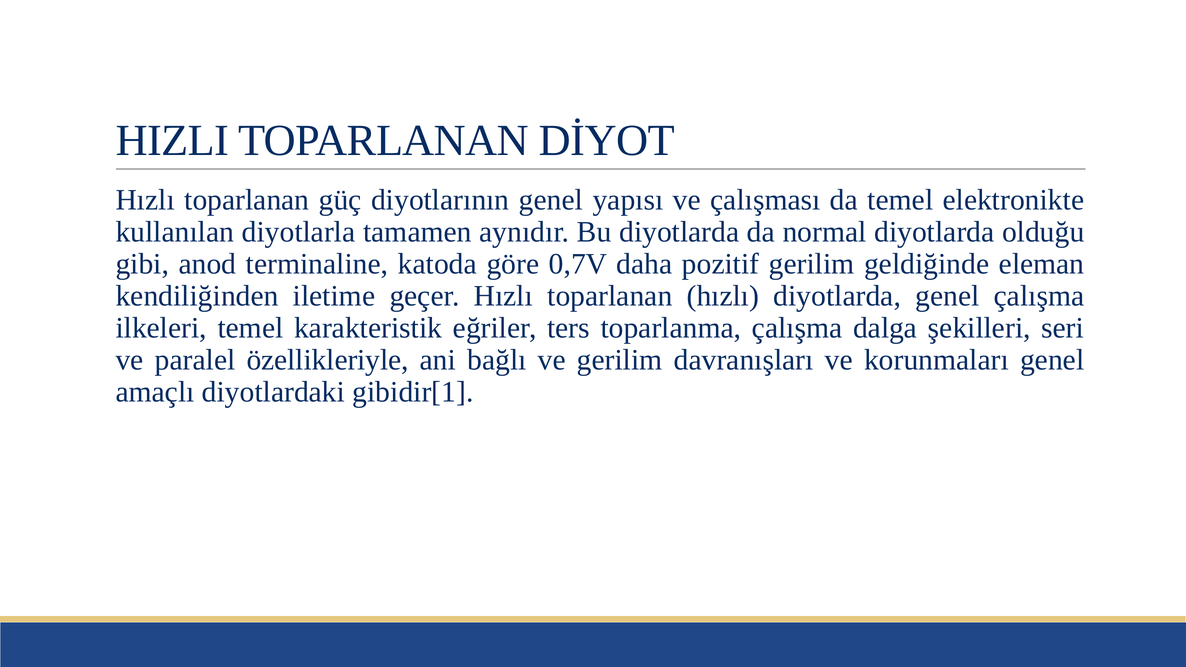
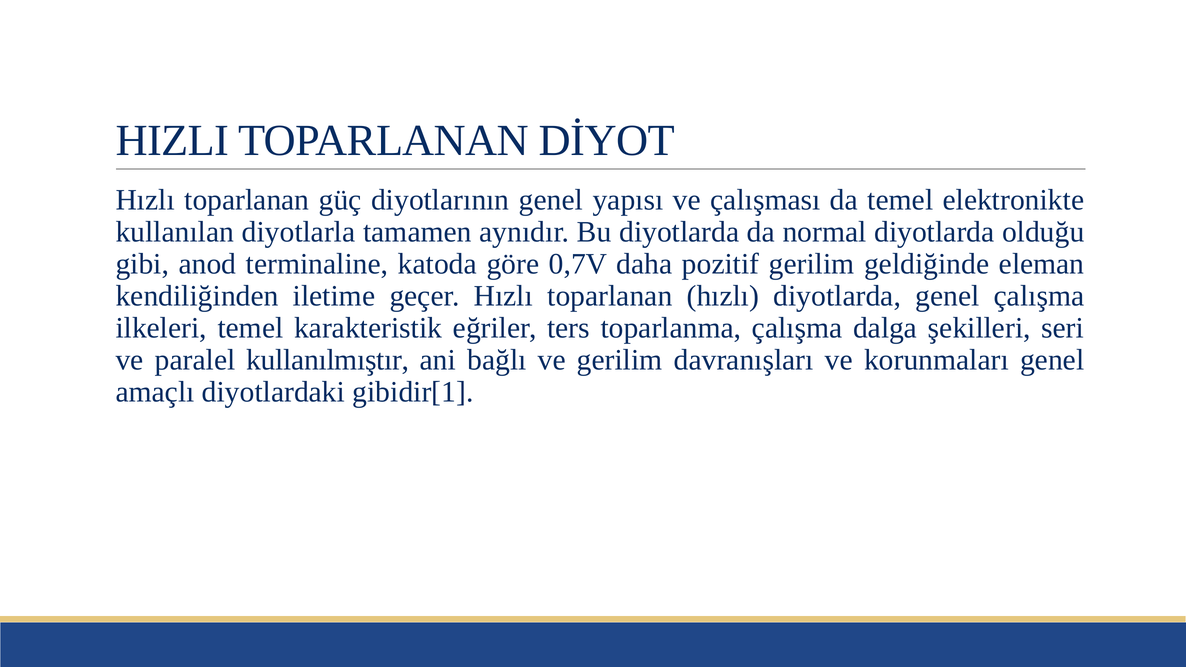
özellikleriyle: özellikleriyle -> kullanılmıştır
